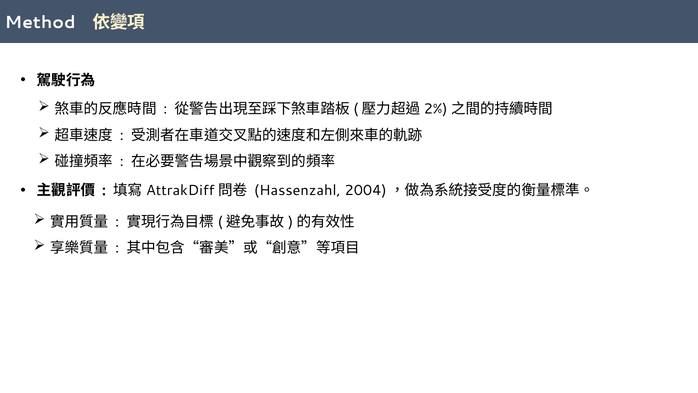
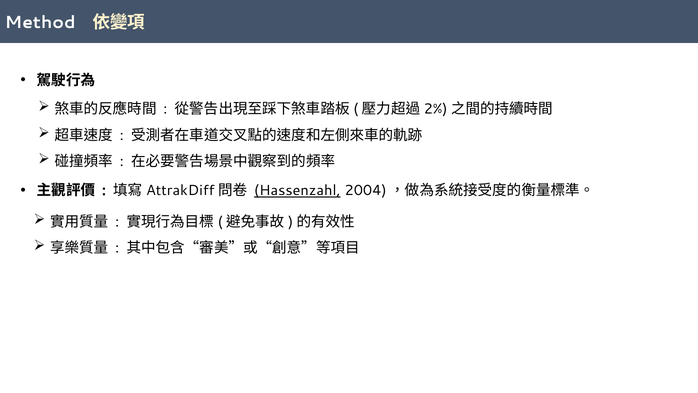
Hassenzahl underline: none -> present
